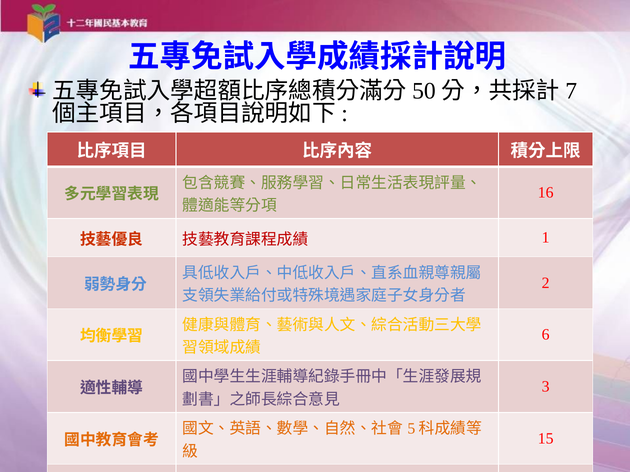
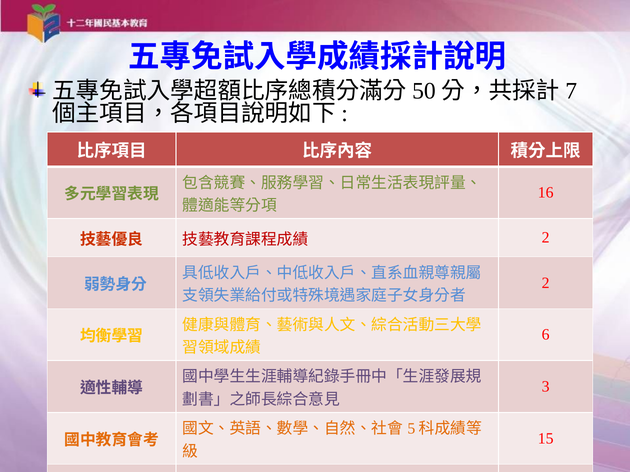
1 at (546, 238): 1 -> 2
